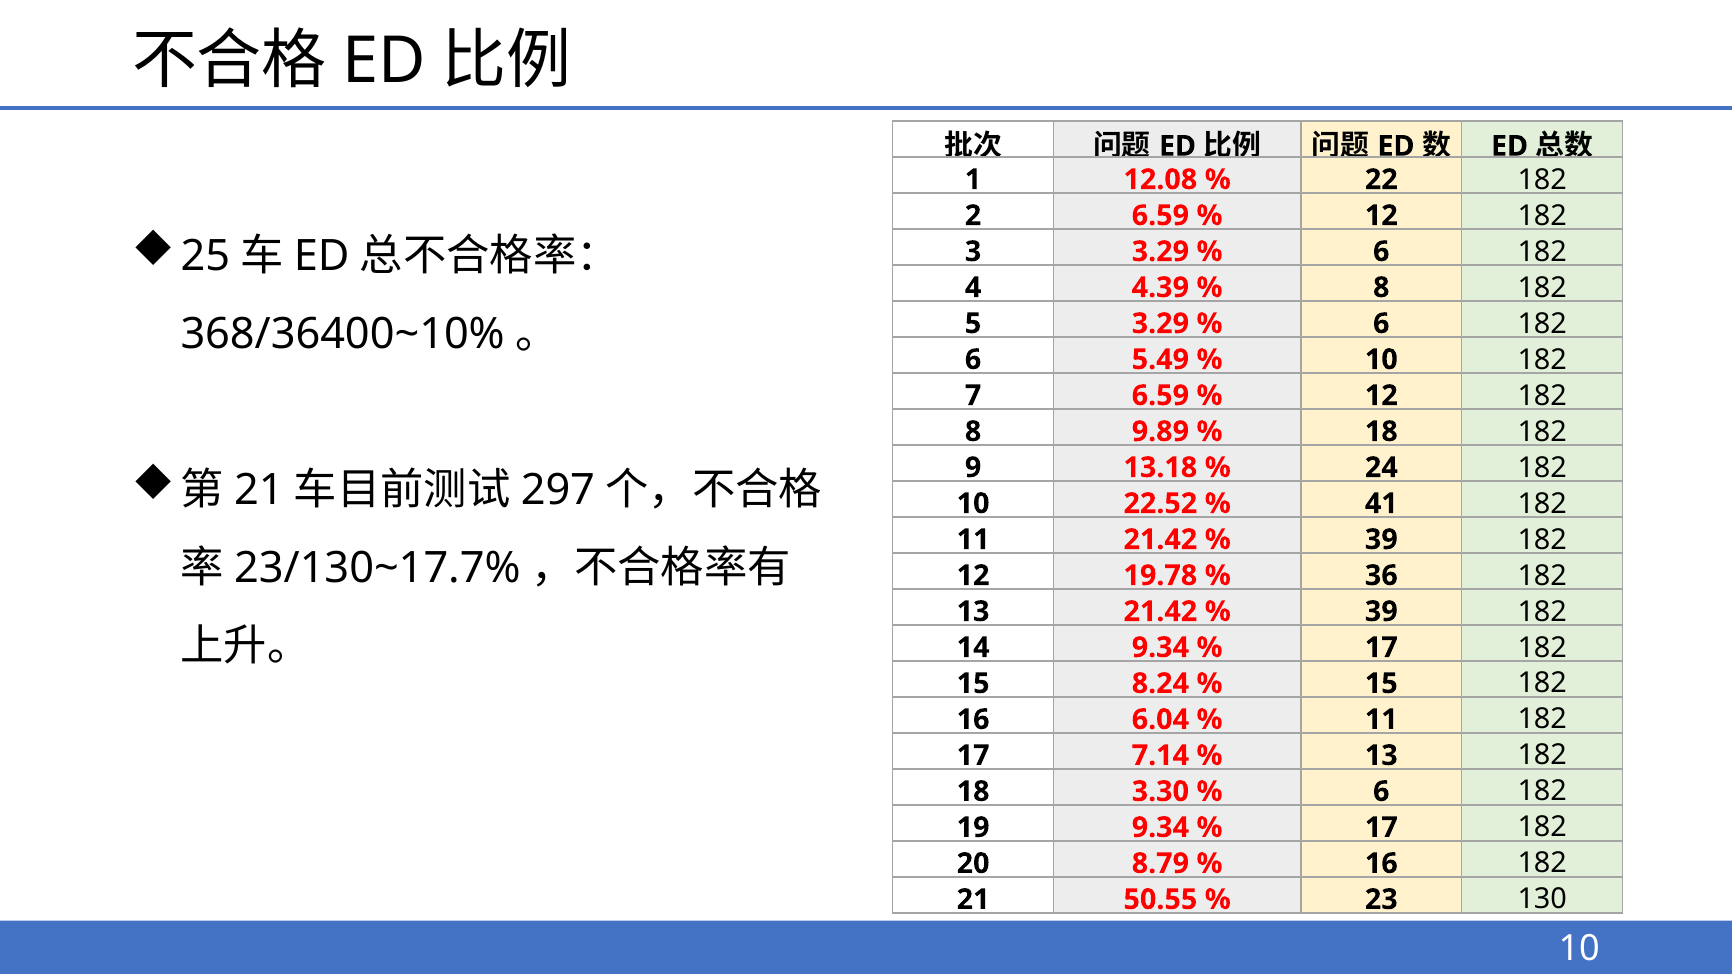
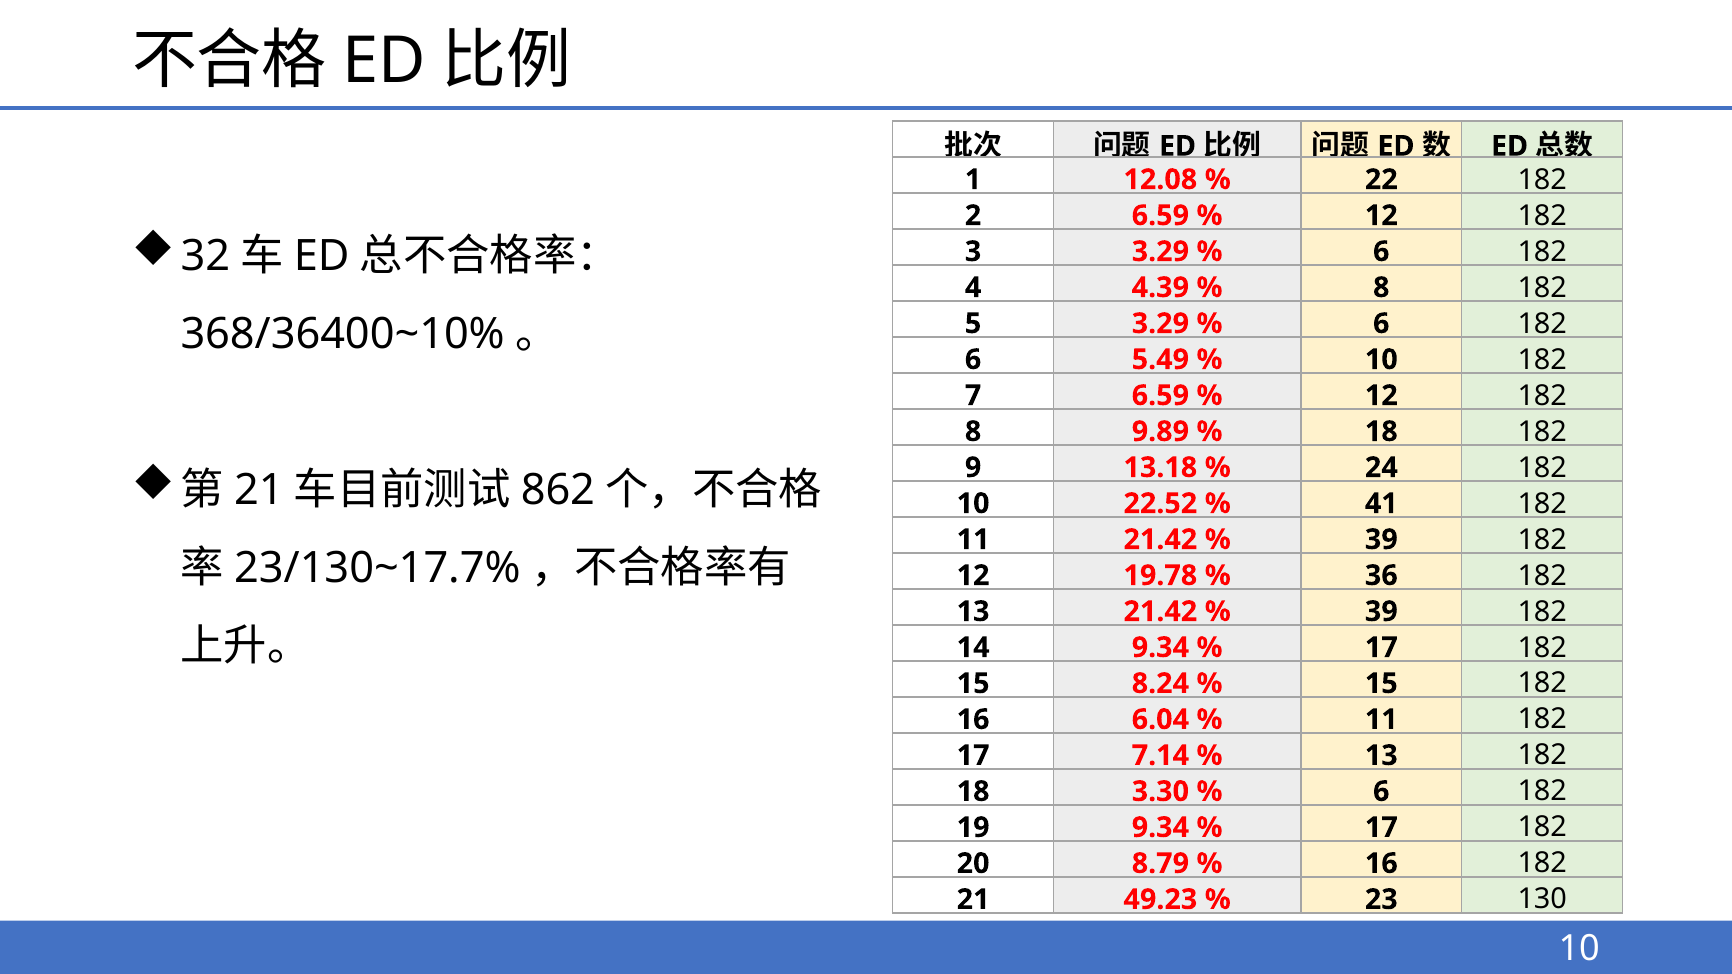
25: 25 -> 32
297: 297 -> 862
50.55: 50.55 -> 49.23
